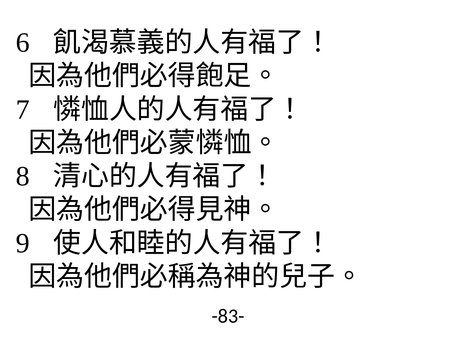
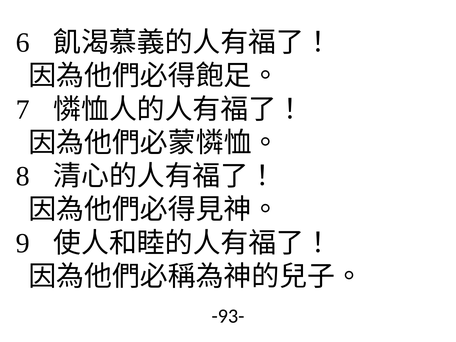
-83-: -83- -> -93-
